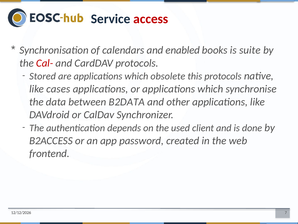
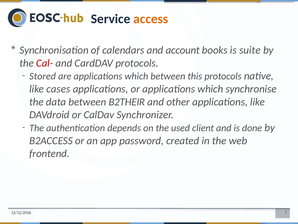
access colour: red -> orange
enabled: enabled -> account
which obsolete: obsolete -> between
B2DATA: B2DATA -> B2THEIR
